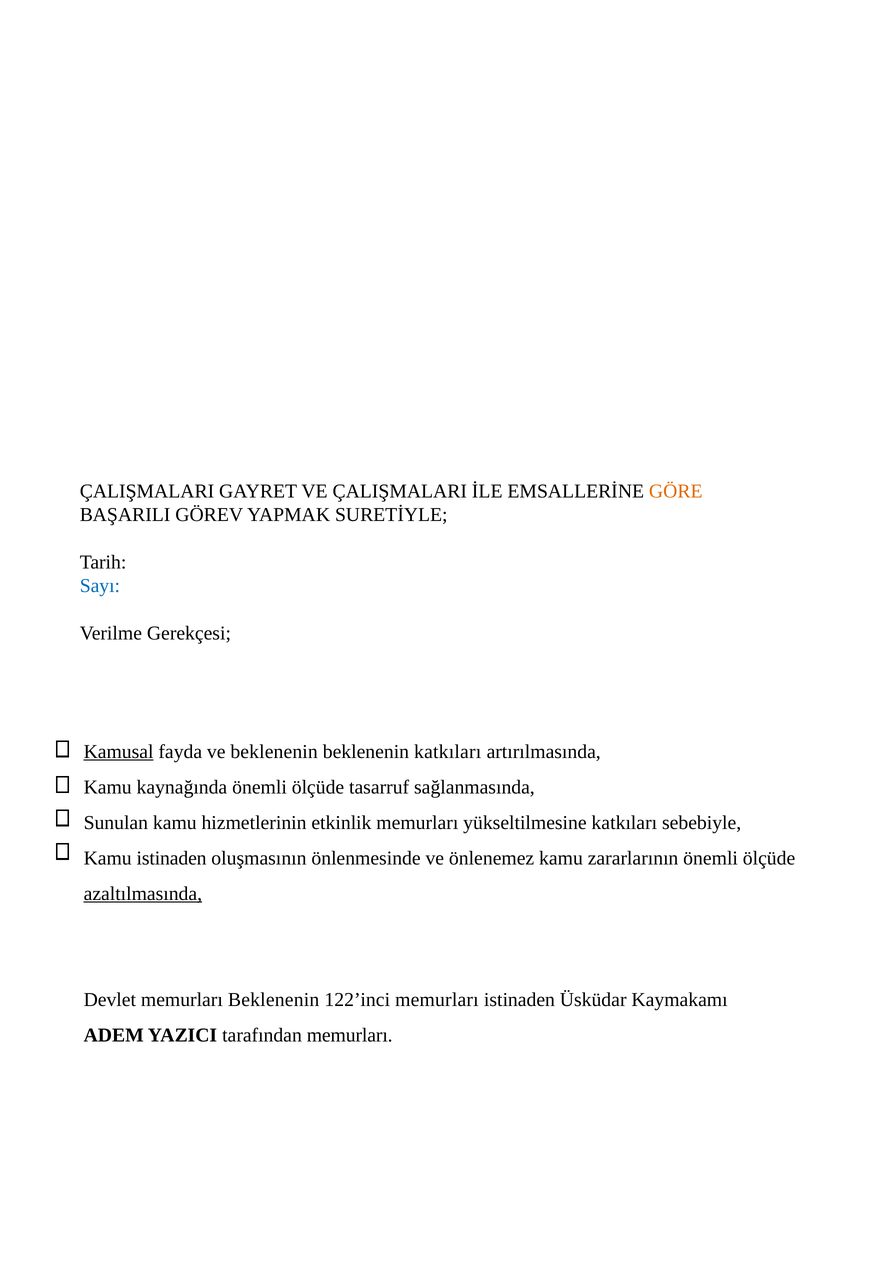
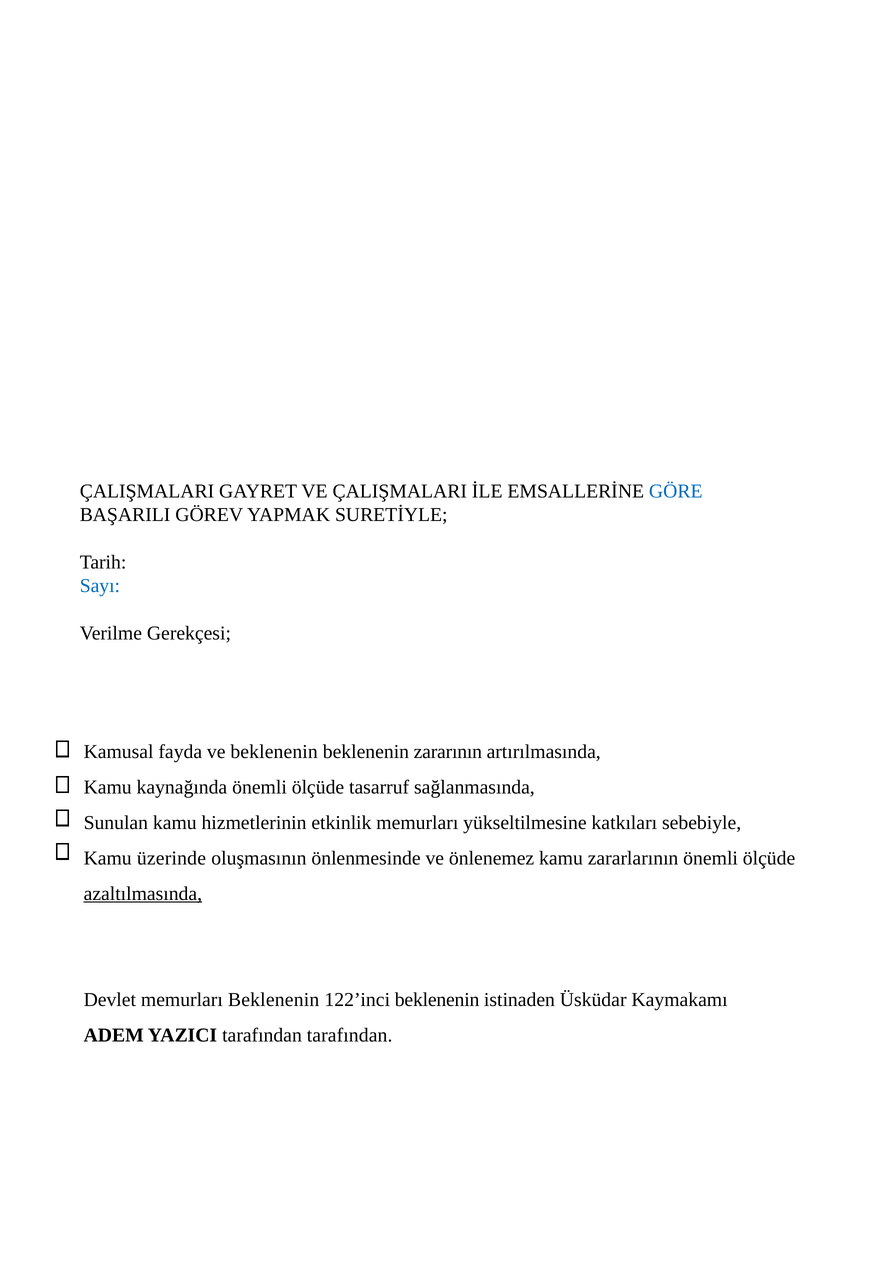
GÖRE colour: orange -> blue
Kamusal underline: present -> none
beklenenin katkıları: katkıları -> zararının
Kamu istinaden: istinaden -> üzerinde
122’inci memurları: memurları -> beklenenin
tarafından memurları: memurları -> tarafından
